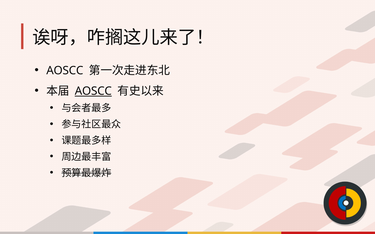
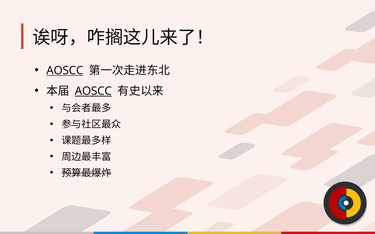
AOSCC at (65, 71) underline: none -> present
